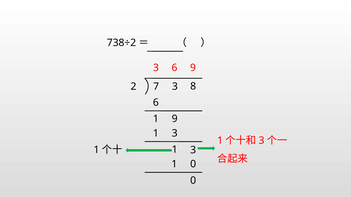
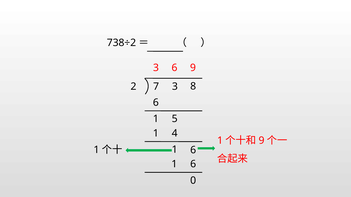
1 9: 9 -> 5
3 at (175, 134): 3 -> 4
3 at (262, 141): 3 -> 9
3 at (193, 150): 3 -> 6
0 at (193, 164): 0 -> 6
